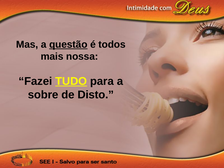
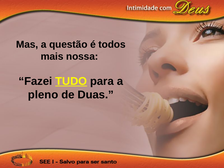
questão underline: present -> none
sobre: sobre -> pleno
Disto: Disto -> Duas
